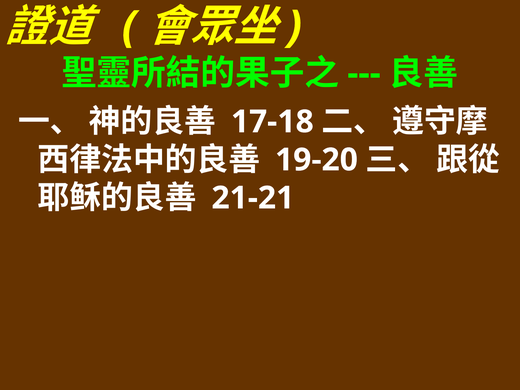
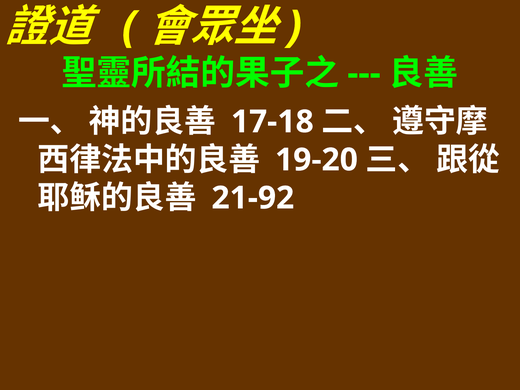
21-21: 21-21 -> 21-92
